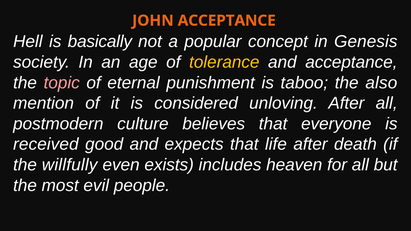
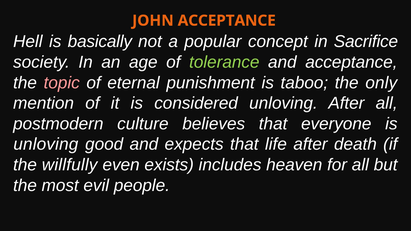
Genesis: Genesis -> Sacrifice
tolerance colour: yellow -> light green
also: also -> only
received at (46, 144): received -> unloving
